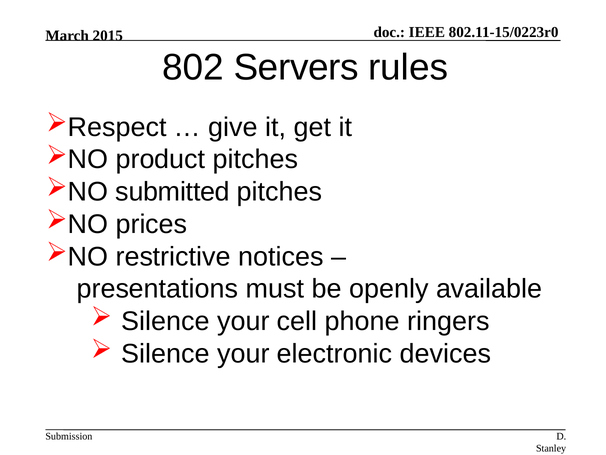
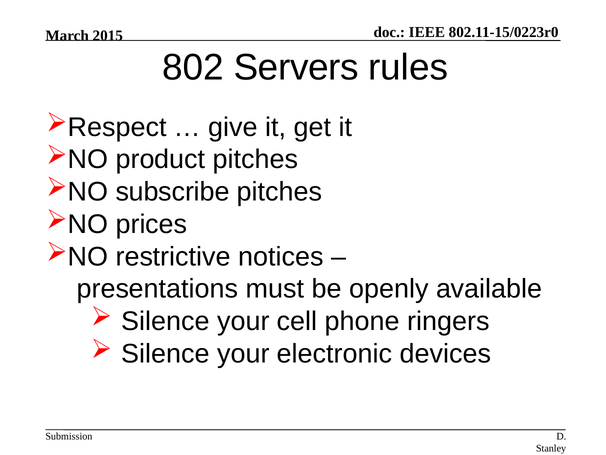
submitted: submitted -> subscribe
